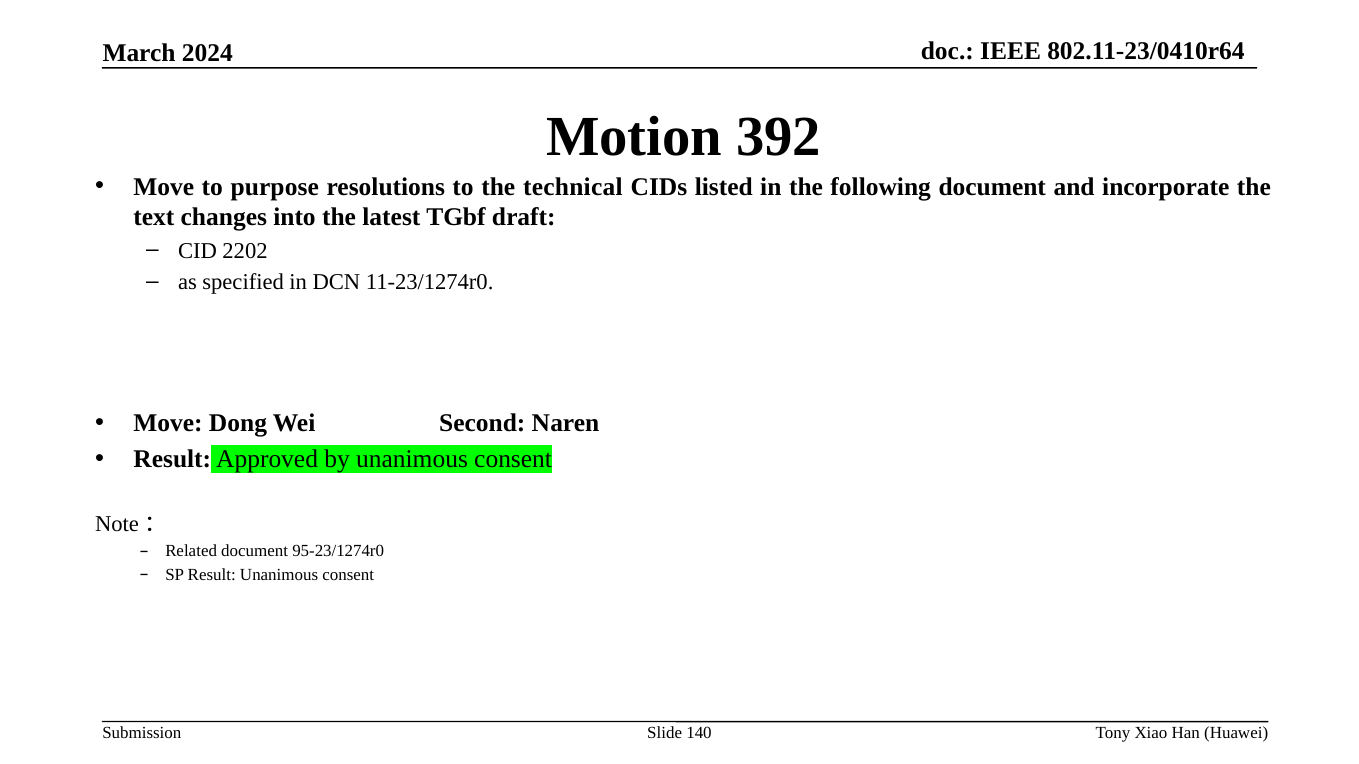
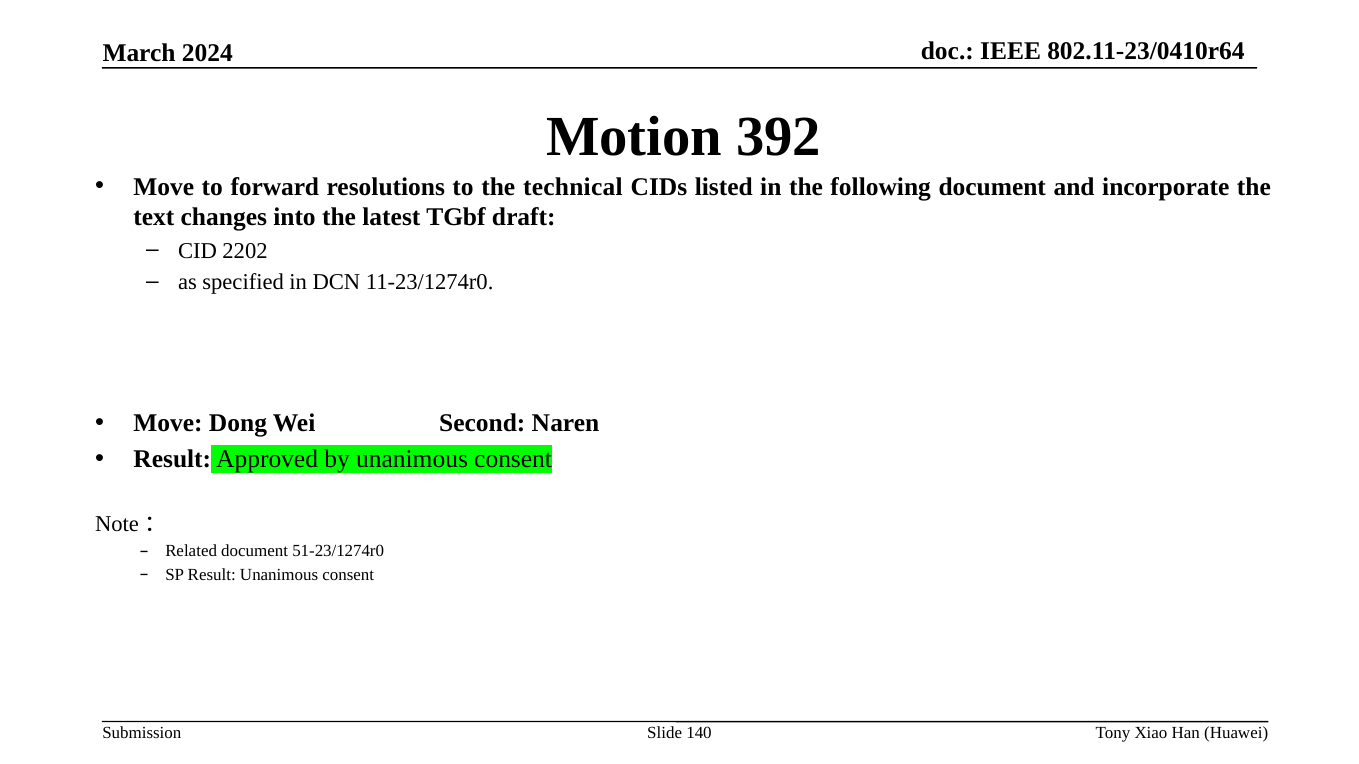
purpose: purpose -> forward
95-23/1274r0: 95-23/1274r0 -> 51-23/1274r0
